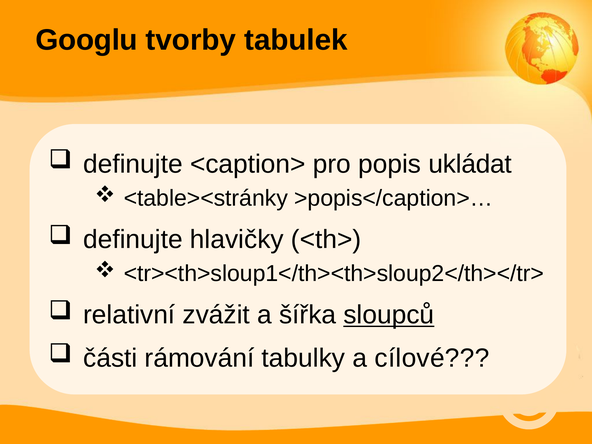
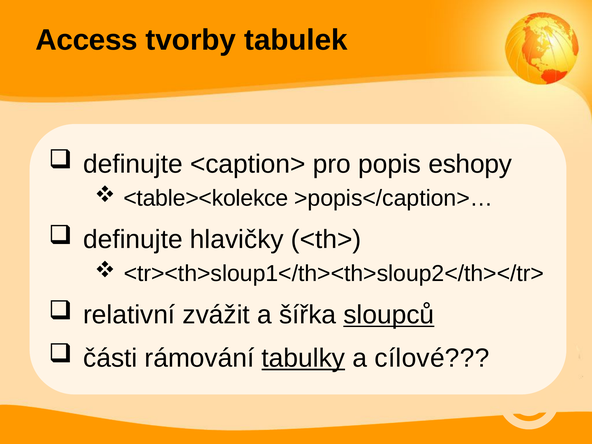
Googlu: Googlu -> Access
ukládat: ukládat -> eshopy
<table><stránky: <table><stránky -> <table><kolekce
tabulky underline: none -> present
